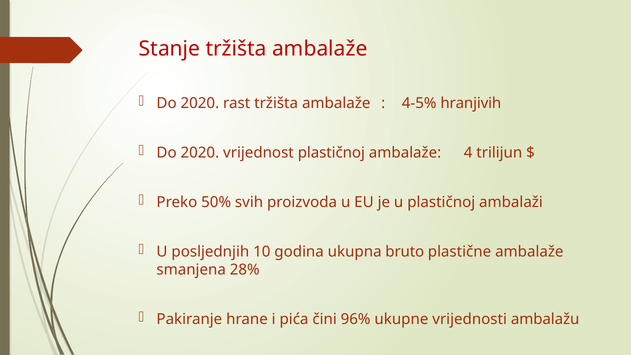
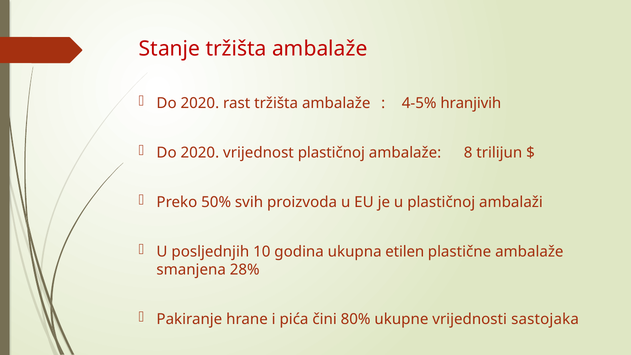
4: 4 -> 8
bruto: bruto -> etilen
96%: 96% -> 80%
ambalažu: ambalažu -> sastojaka
